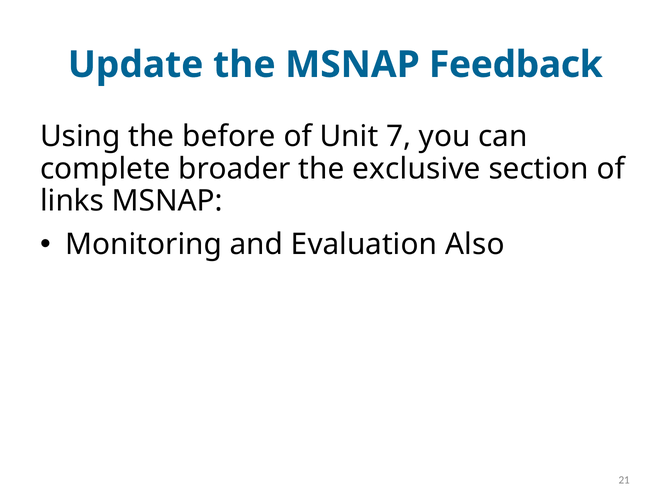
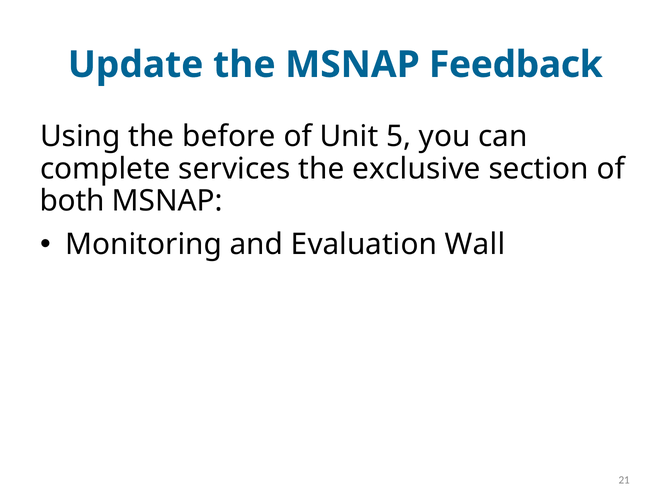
7: 7 -> 5
broader: broader -> services
links: links -> both
Also: Also -> Wall
